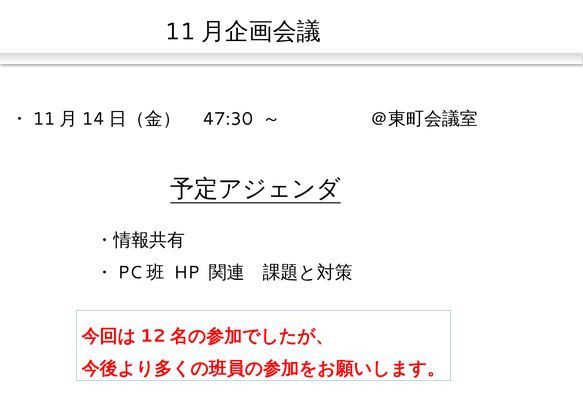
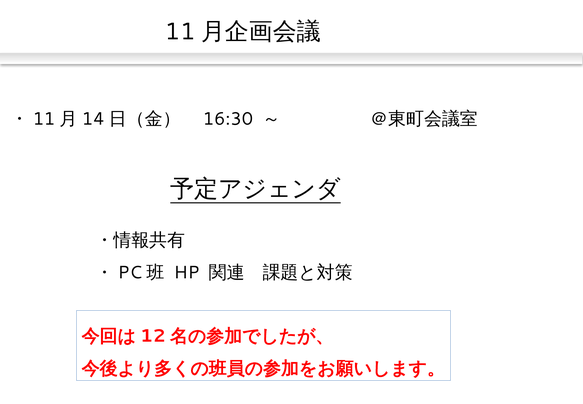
47:30: 47:30 -> 16:30
